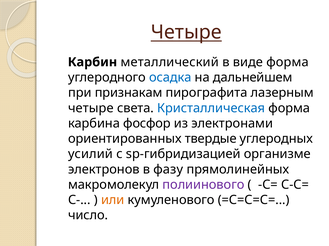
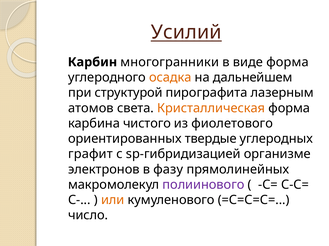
Четыре at (186, 32): Четыре -> Усилий
металлический: металлический -> многогранники
осадка colour: blue -> orange
признакам: признакам -> структурой
четыре at (91, 108): четыре -> атомов
Кристаллическая colour: blue -> orange
фосфор: фосфор -> чистого
электронами: электронами -> фиолетового
усилий: усилий -> графит
